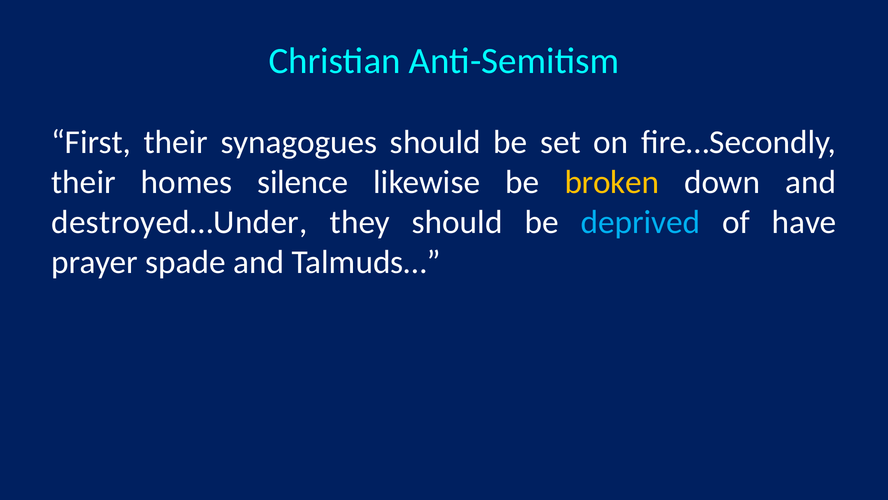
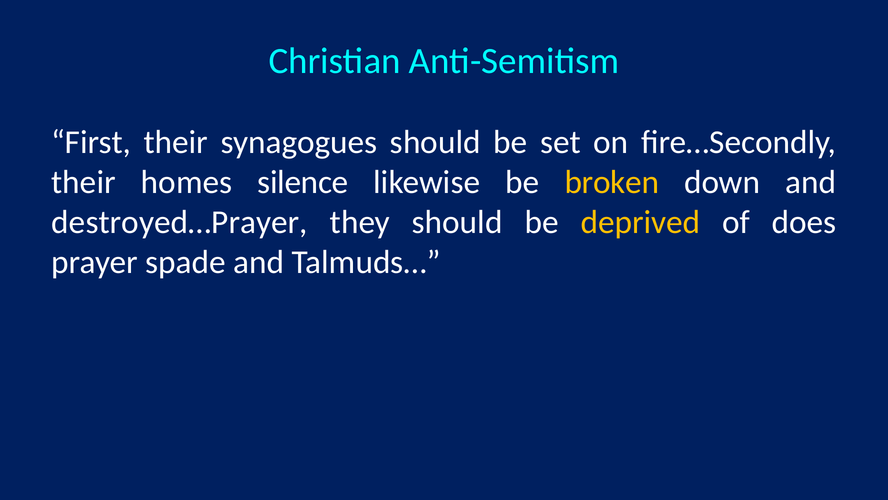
destroyed…Under: destroyed…Under -> destroyed…Prayer
deprived colour: light blue -> yellow
have: have -> does
